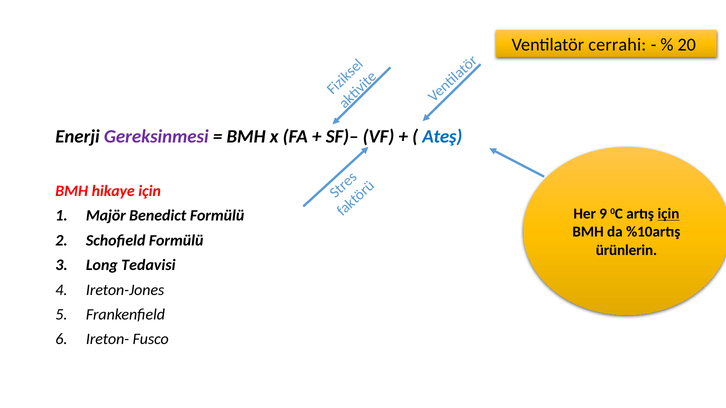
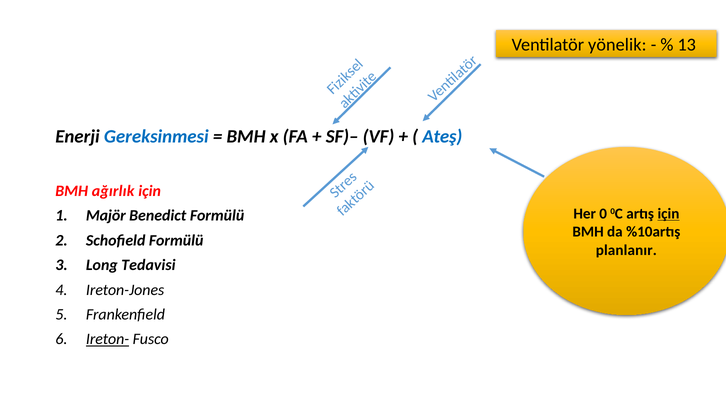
cerrahi: cerrahi -> yönelik
20: 20 -> 13
Gereksinmesi colour: purple -> blue
hikaye: hikaye -> ağırlık
9: 9 -> 0
ürünlerin: ürünlerin -> planlanır
Ireton- underline: none -> present
